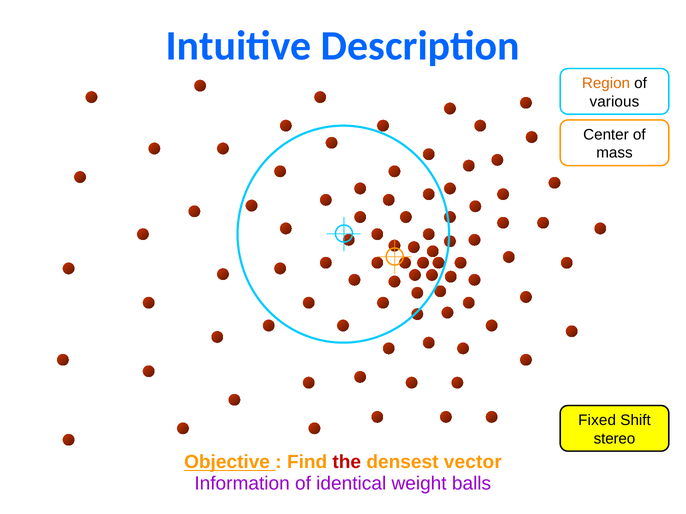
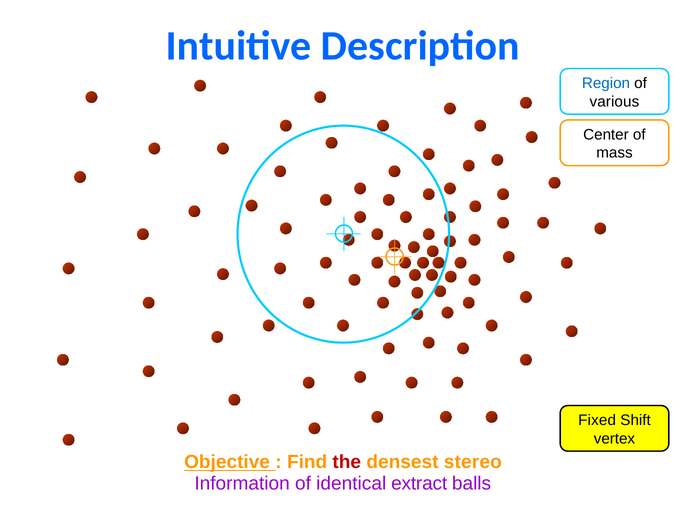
Region colour: orange -> blue
stereo: stereo -> vertex
vector: vector -> stereo
weight: weight -> extract
